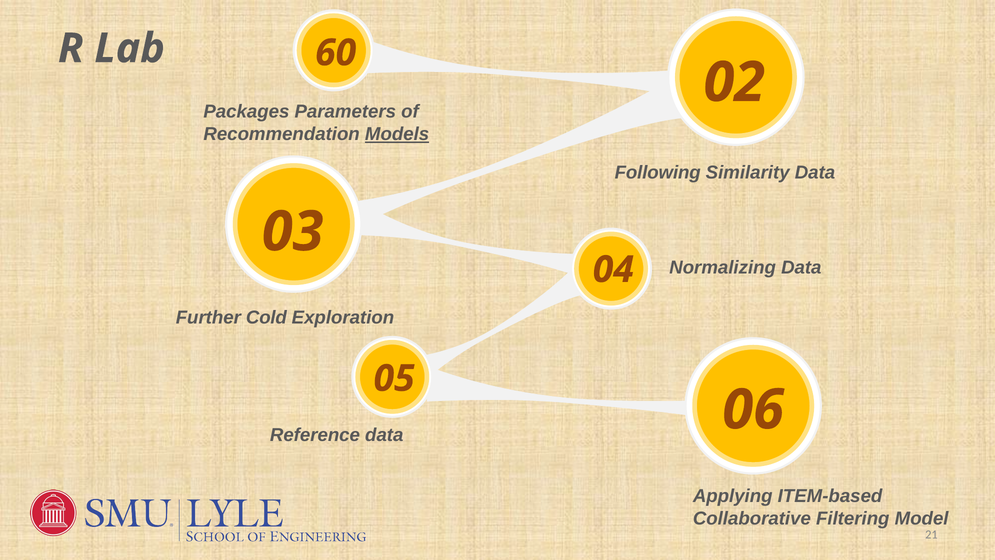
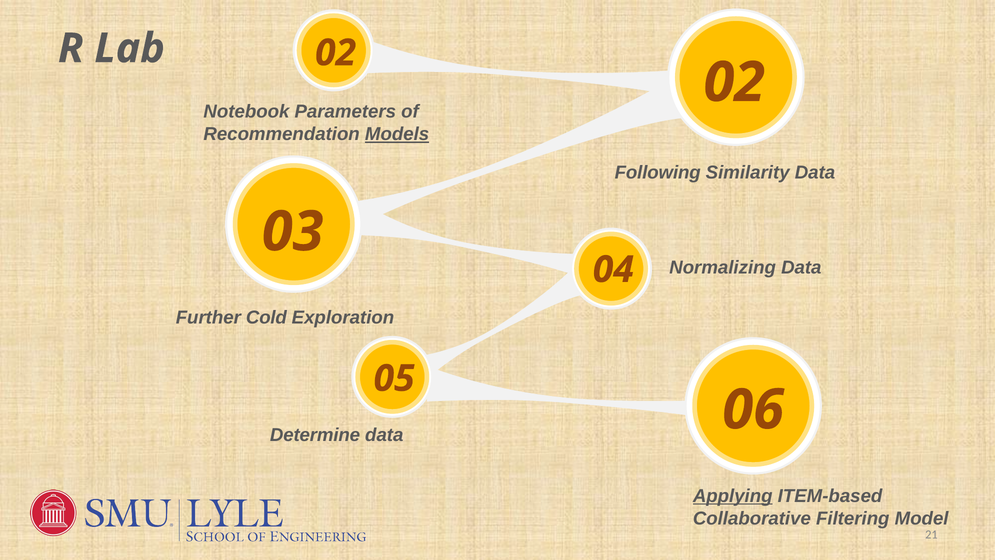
Lab 60: 60 -> 02
Packages: Packages -> Notebook
Reference: Reference -> Determine
Applying underline: none -> present
